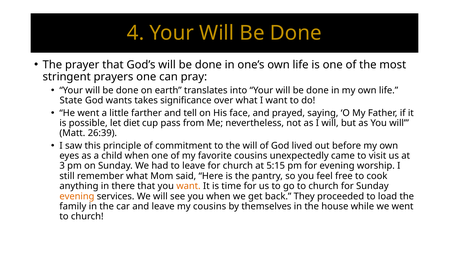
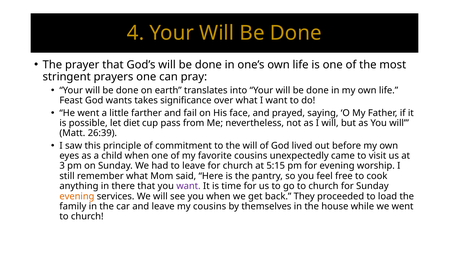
State: State -> Feast
tell: tell -> fail
want at (188, 186) colour: orange -> purple
